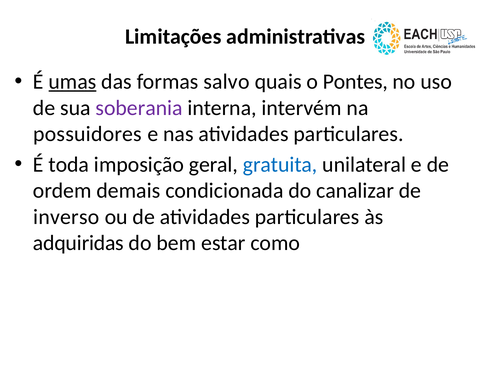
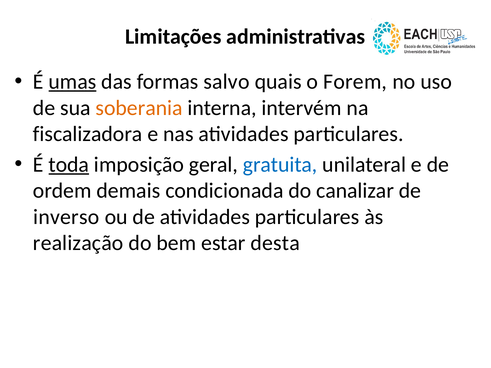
Pontes: Pontes -> Forem
soberania colour: purple -> orange
possuidores: possuidores -> fiscalizadora
toda underline: none -> present
adquiridas: adquiridas -> realização
como: como -> desta
